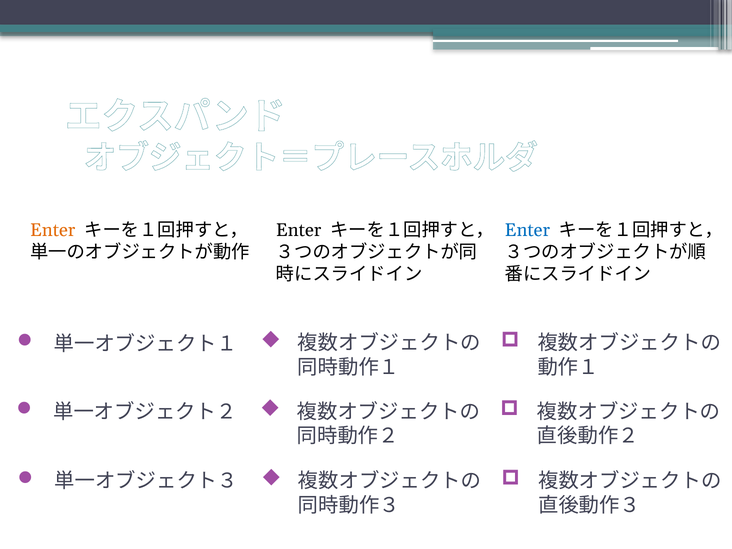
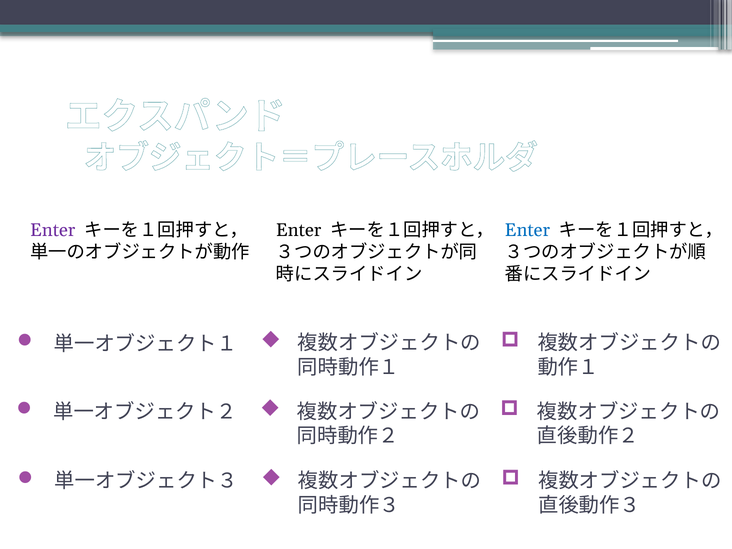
Enter at (53, 230) colour: orange -> purple
